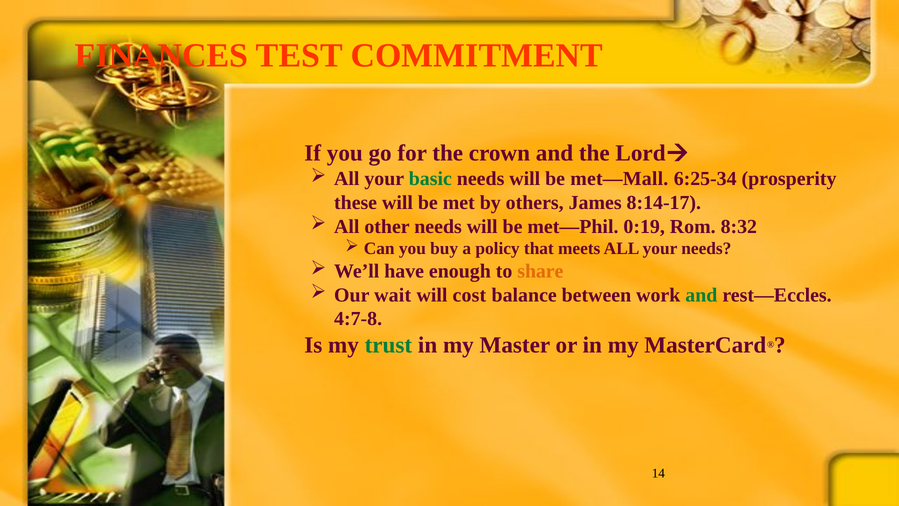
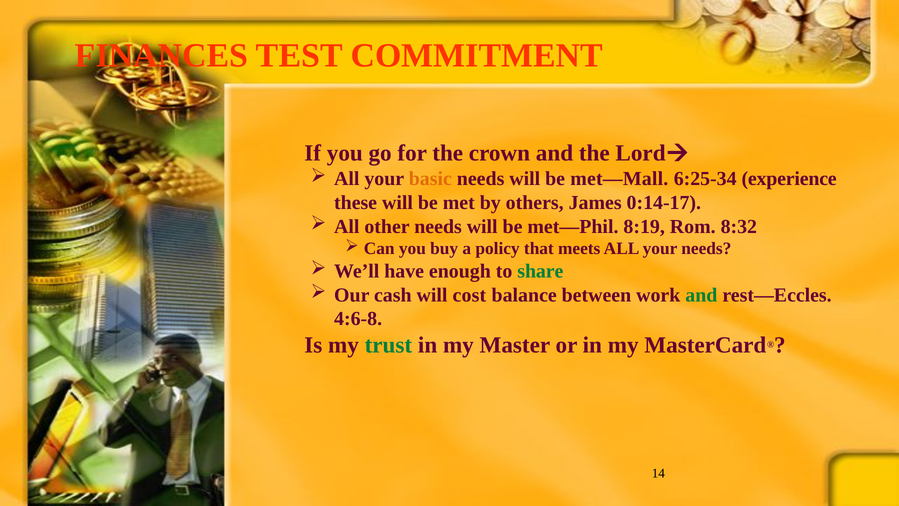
basic colour: green -> orange
prosperity: prosperity -> experience
8:14-17: 8:14-17 -> 0:14-17
0:19: 0:19 -> 8:19
share colour: orange -> green
wait: wait -> cash
4:7-8: 4:7-8 -> 4:6-8
